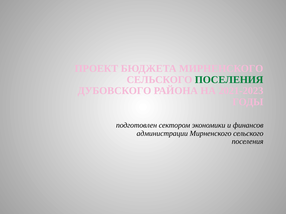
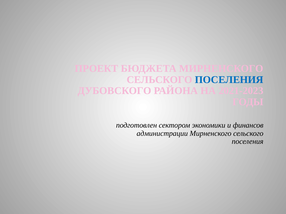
ПОСЕЛЕНИЯ at (229, 80) colour: green -> blue
